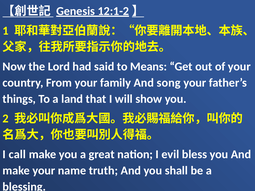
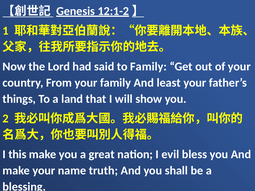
to Means: Means -> Family
song: song -> least
call: call -> this
